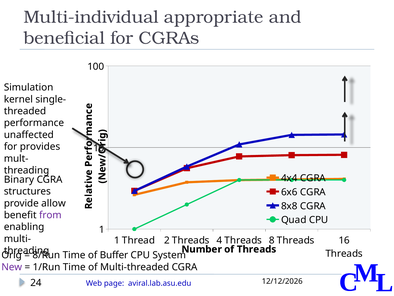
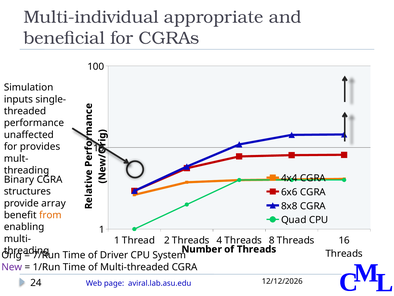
kernel: kernel -> inputs
allow: allow -> array
from colour: purple -> orange
8/Run: 8/Run -> 7/Run
Buffer: Buffer -> Driver
